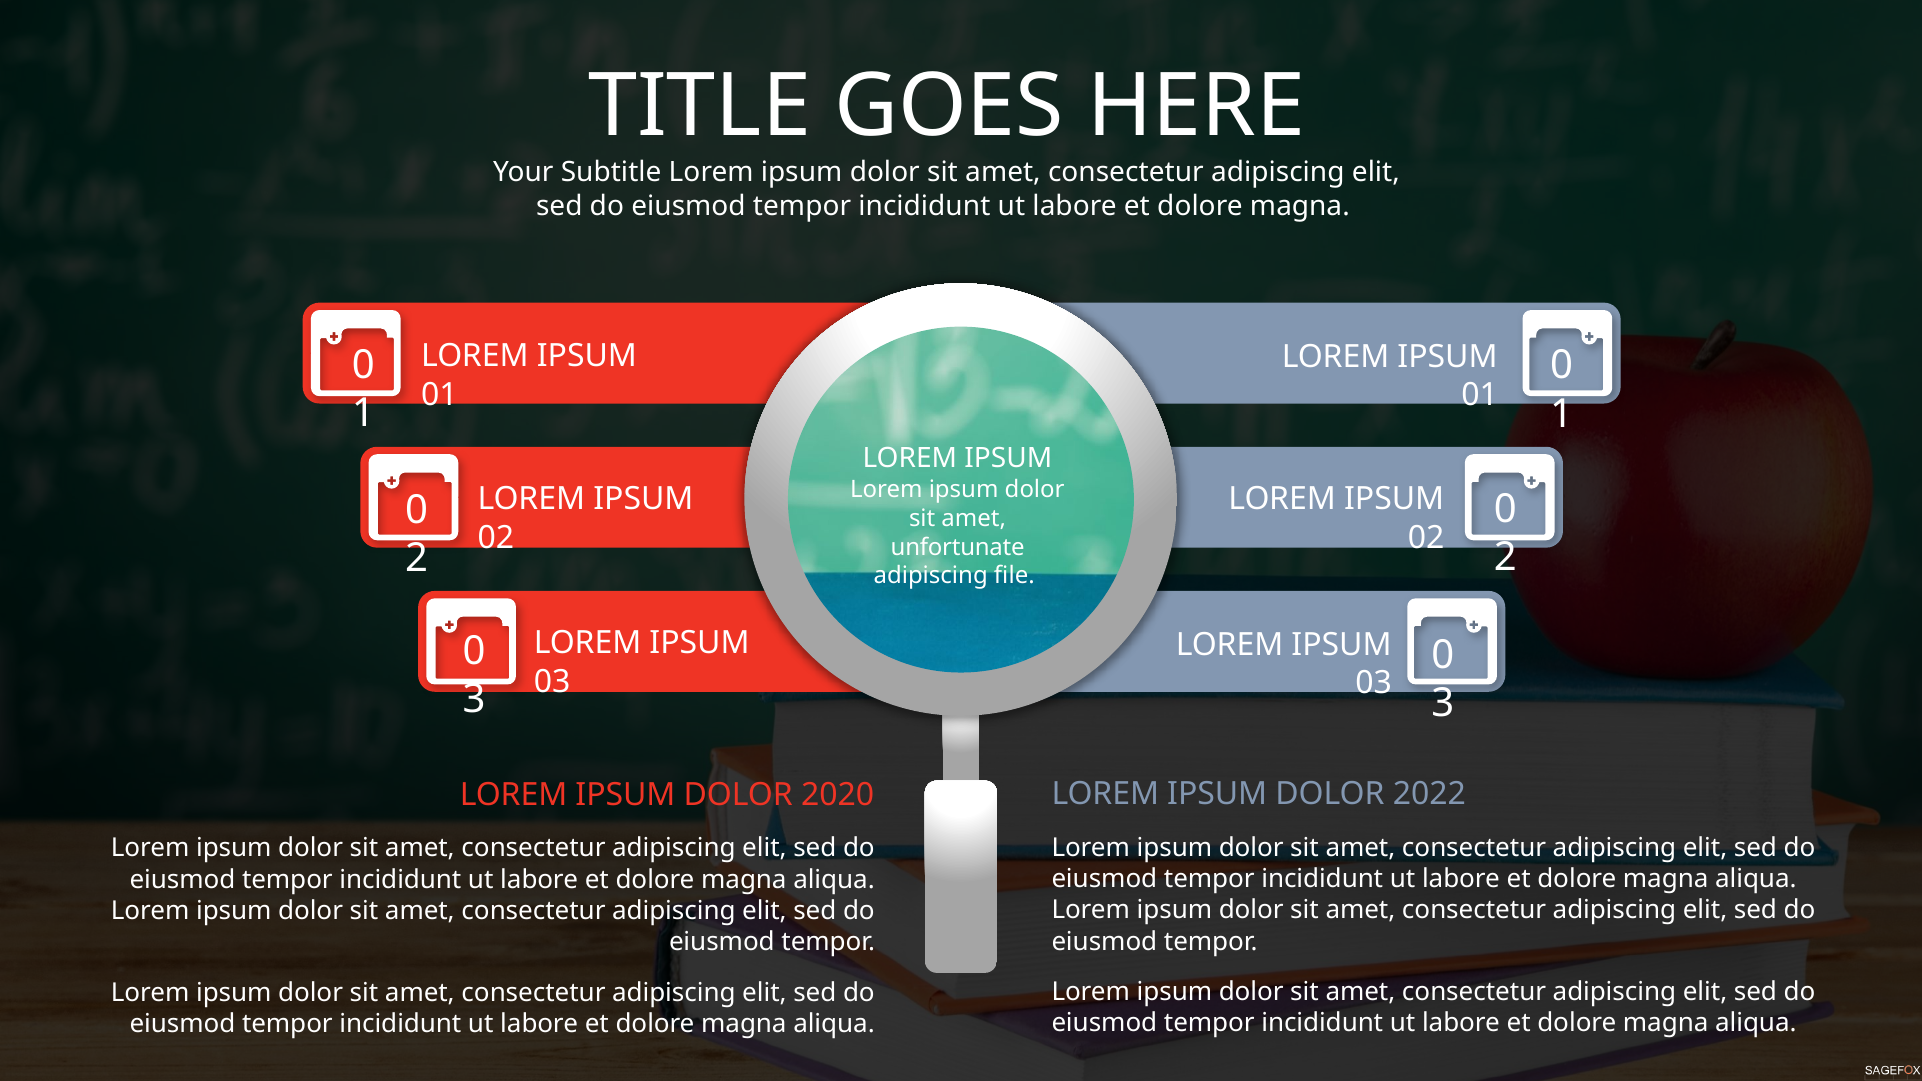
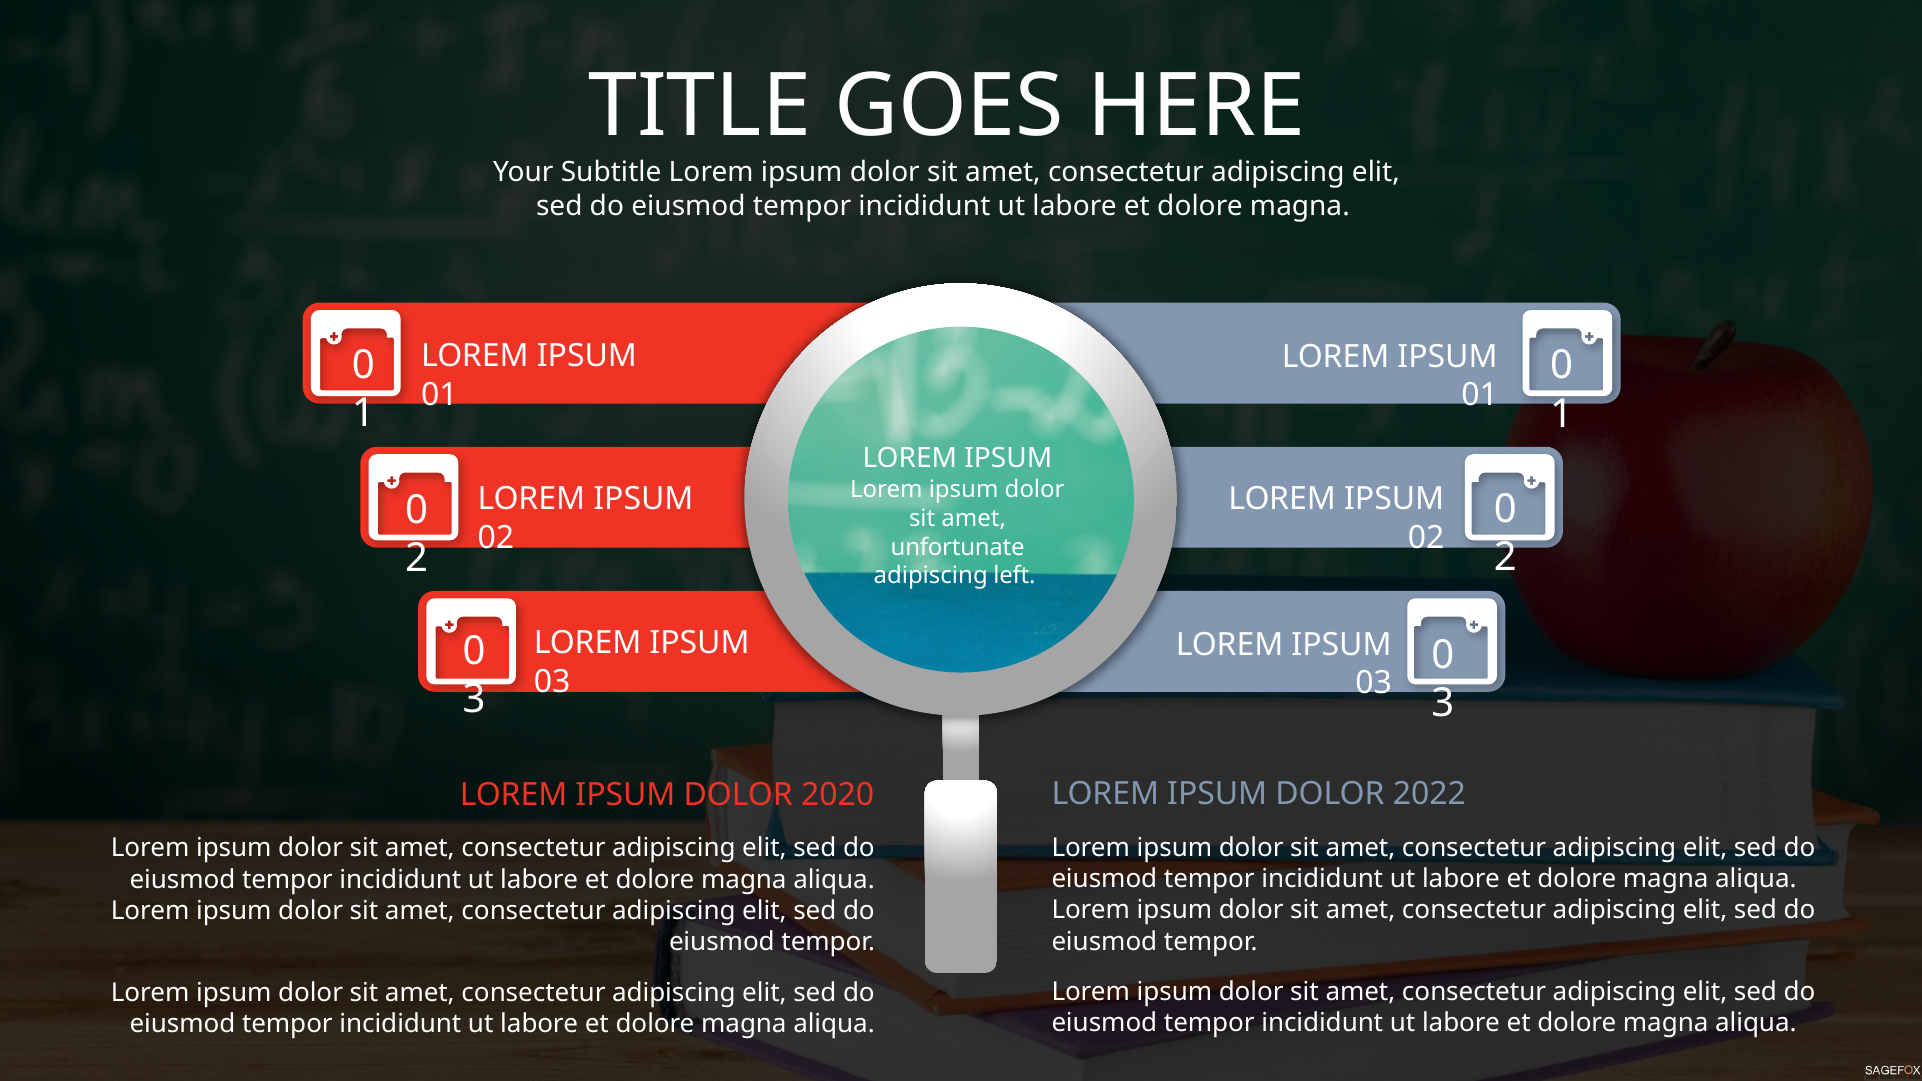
file: file -> left
